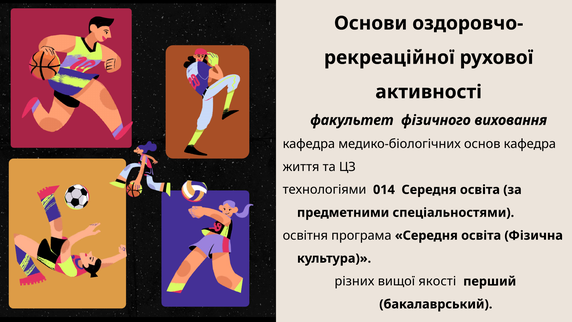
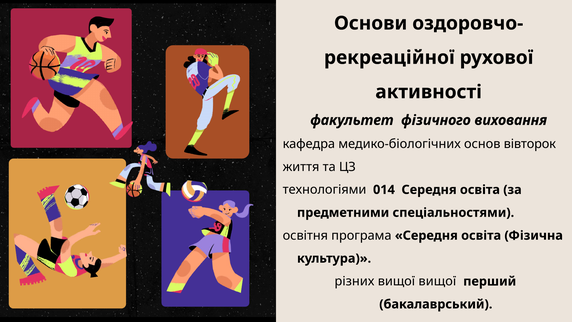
основ кафедра: кафедра -> вівторок
вищої якості: якості -> вищої
